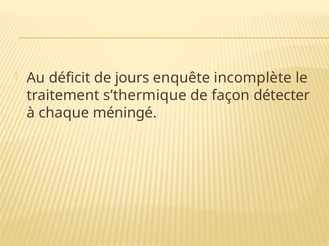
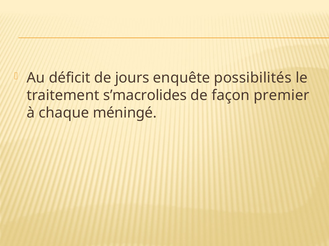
incomplète: incomplète -> possibilités
s’thermique: s’thermique -> s’macrolides
détecter: détecter -> premier
